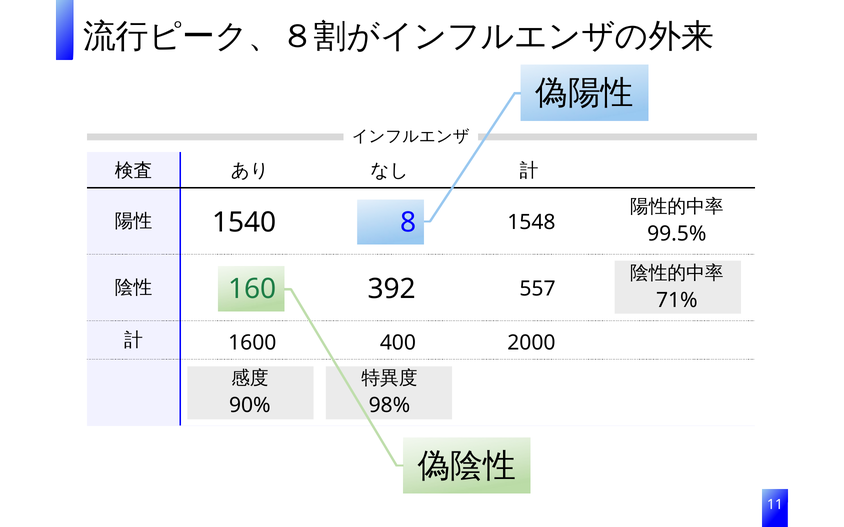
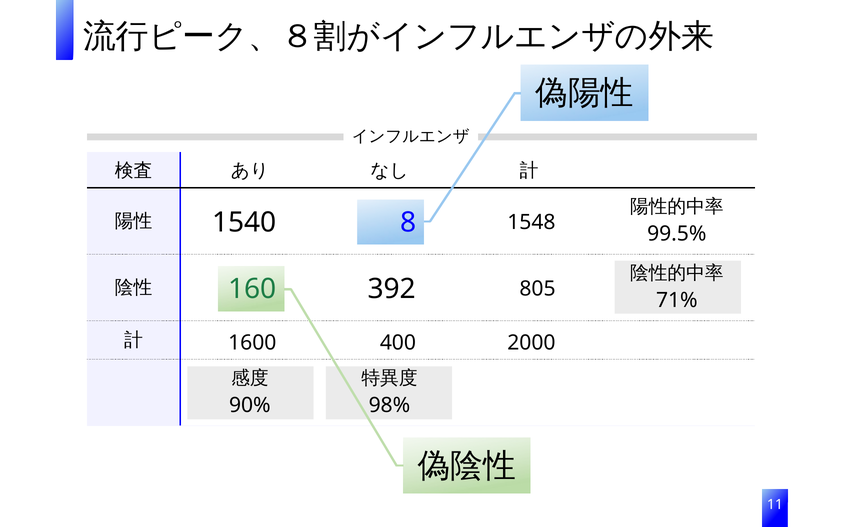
557: 557 -> 805
